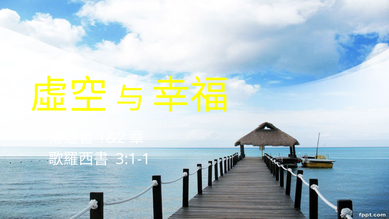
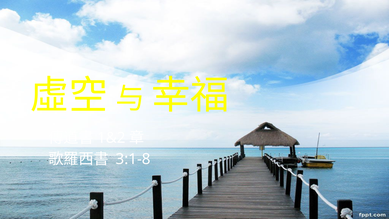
3:1-1: 3:1-1 -> 3:1-8
